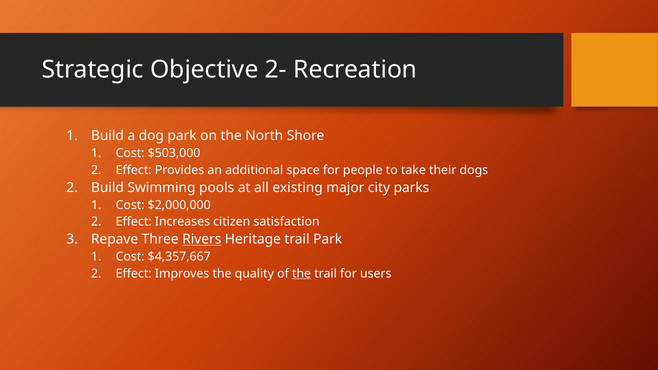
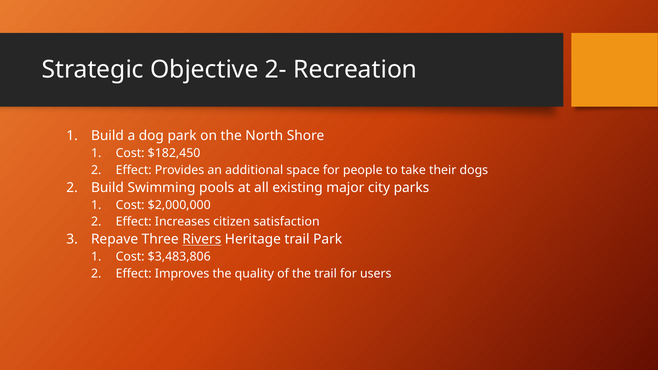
$503,000: $503,000 -> $182,450
$4,357,667: $4,357,667 -> $3,483,806
the at (302, 274) underline: present -> none
